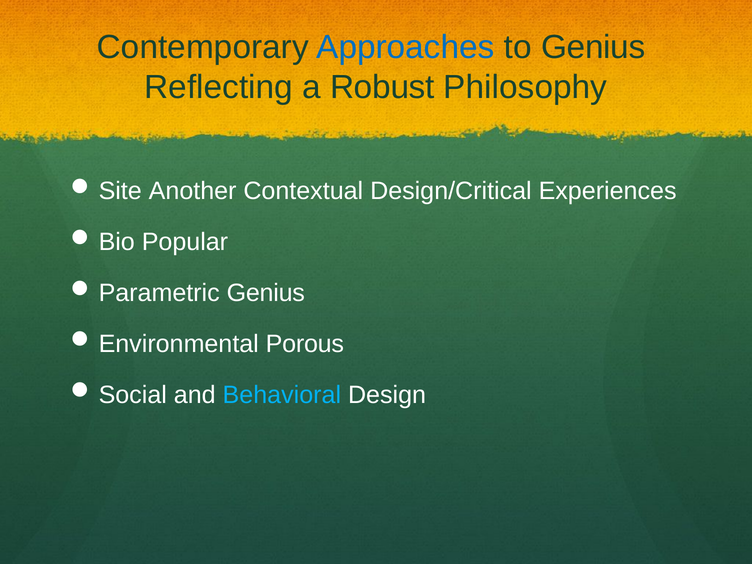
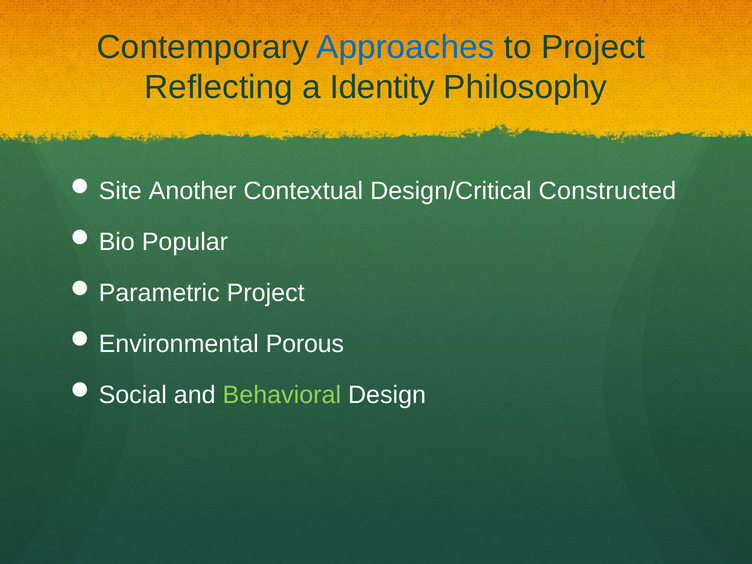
to Genius: Genius -> Project
Robust: Robust -> Identity
Experiences: Experiences -> Constructed
Genius at (266, 293): Genius -> Project
Behavioral colour: light blue -> light green
